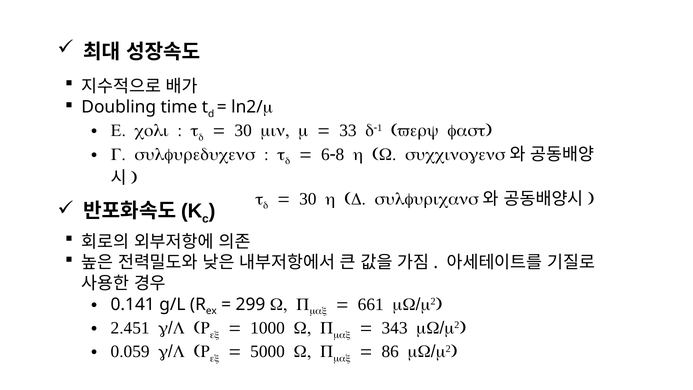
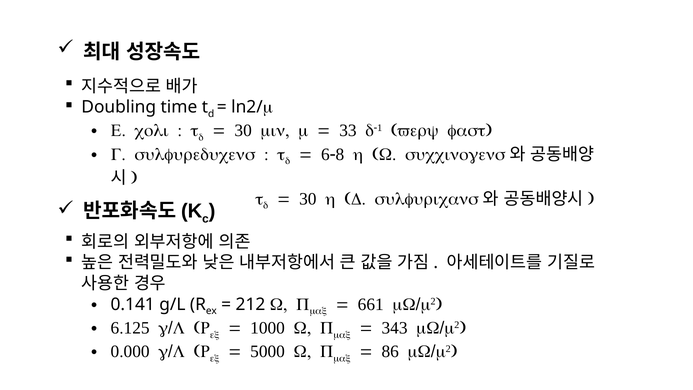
299: 299 -> 212
2.451: 2.451 -> 6.125
0.059: 0.059 -> 0.000
